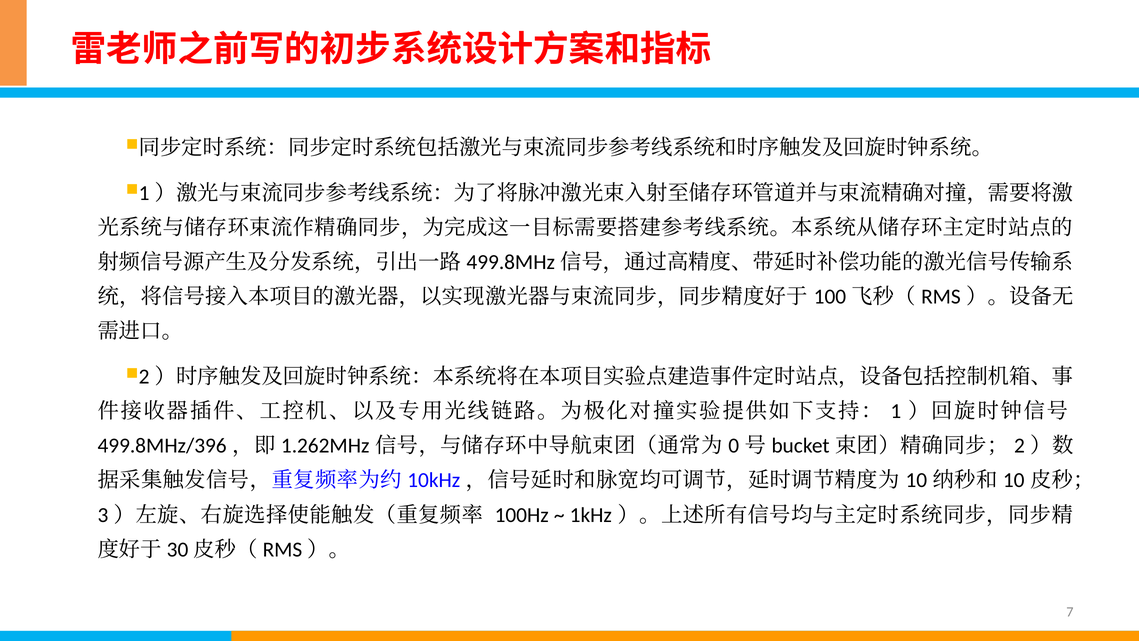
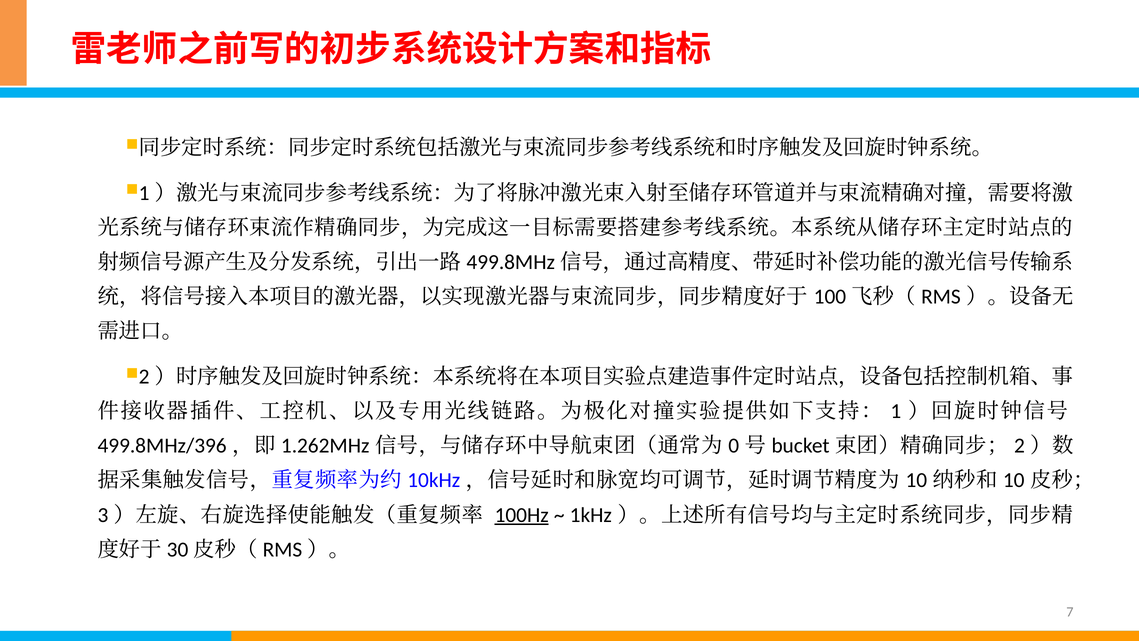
100Hz underline: none -> present
